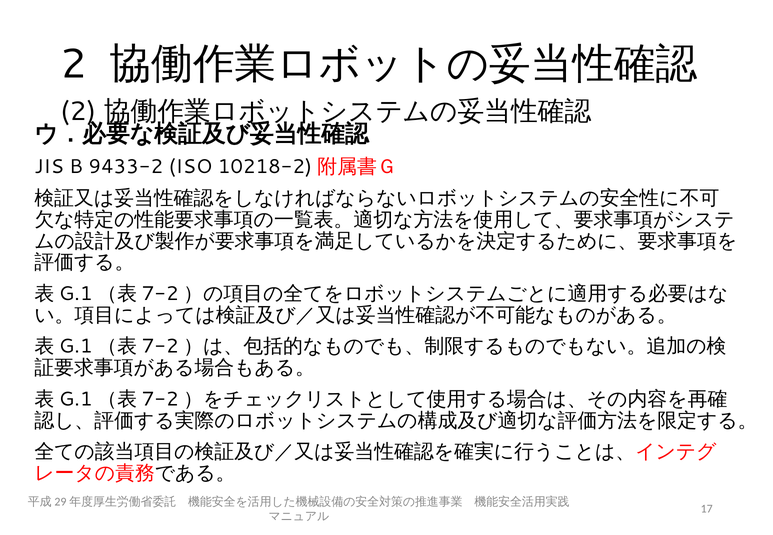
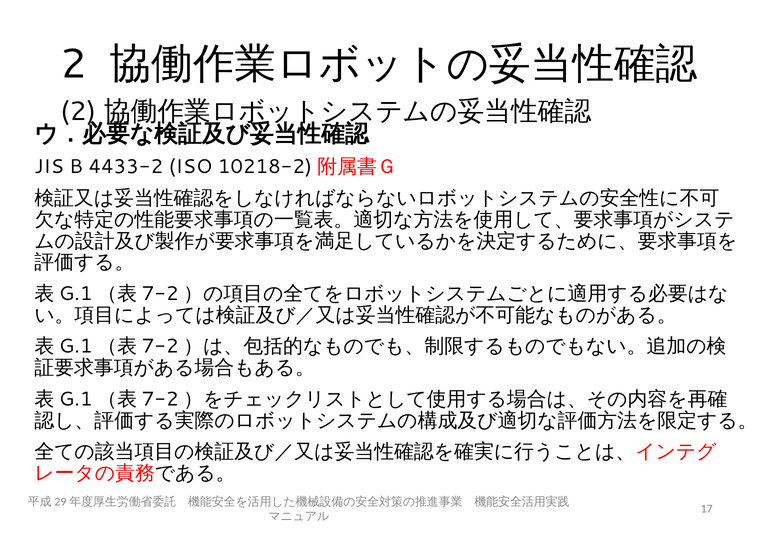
9433-2: 9433-2 -> 4433-2
